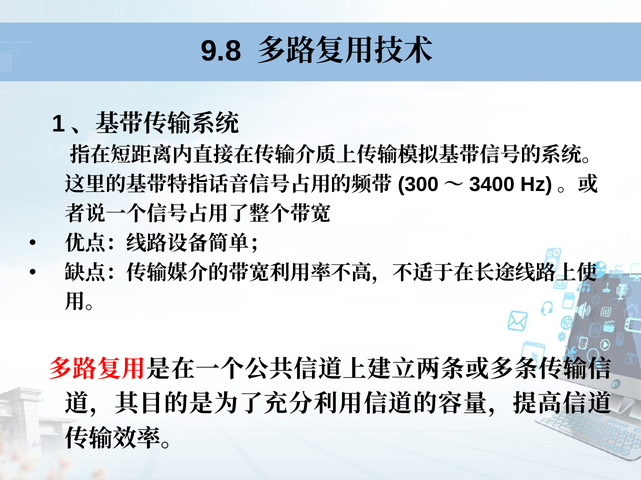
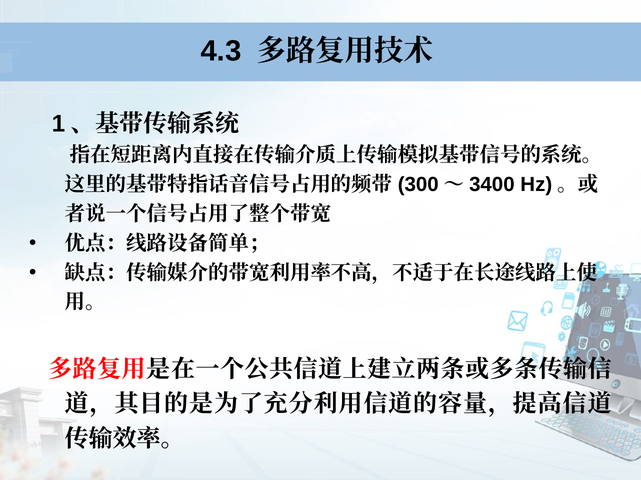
9.8: 9.8 -> 4.3
